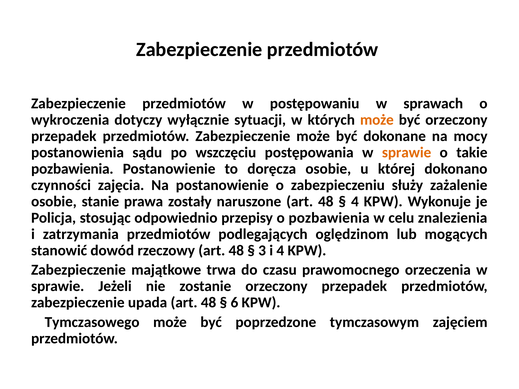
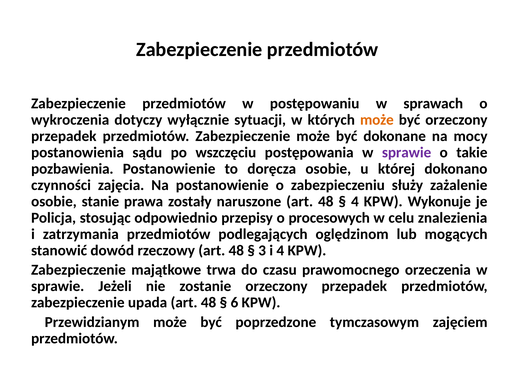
sprawie at (407, 153) colour: orange -> purple
o pozbawienia: pozbawienia -> procesowych
Tymczasowego: Tymczasowego -> Przewidzianym
